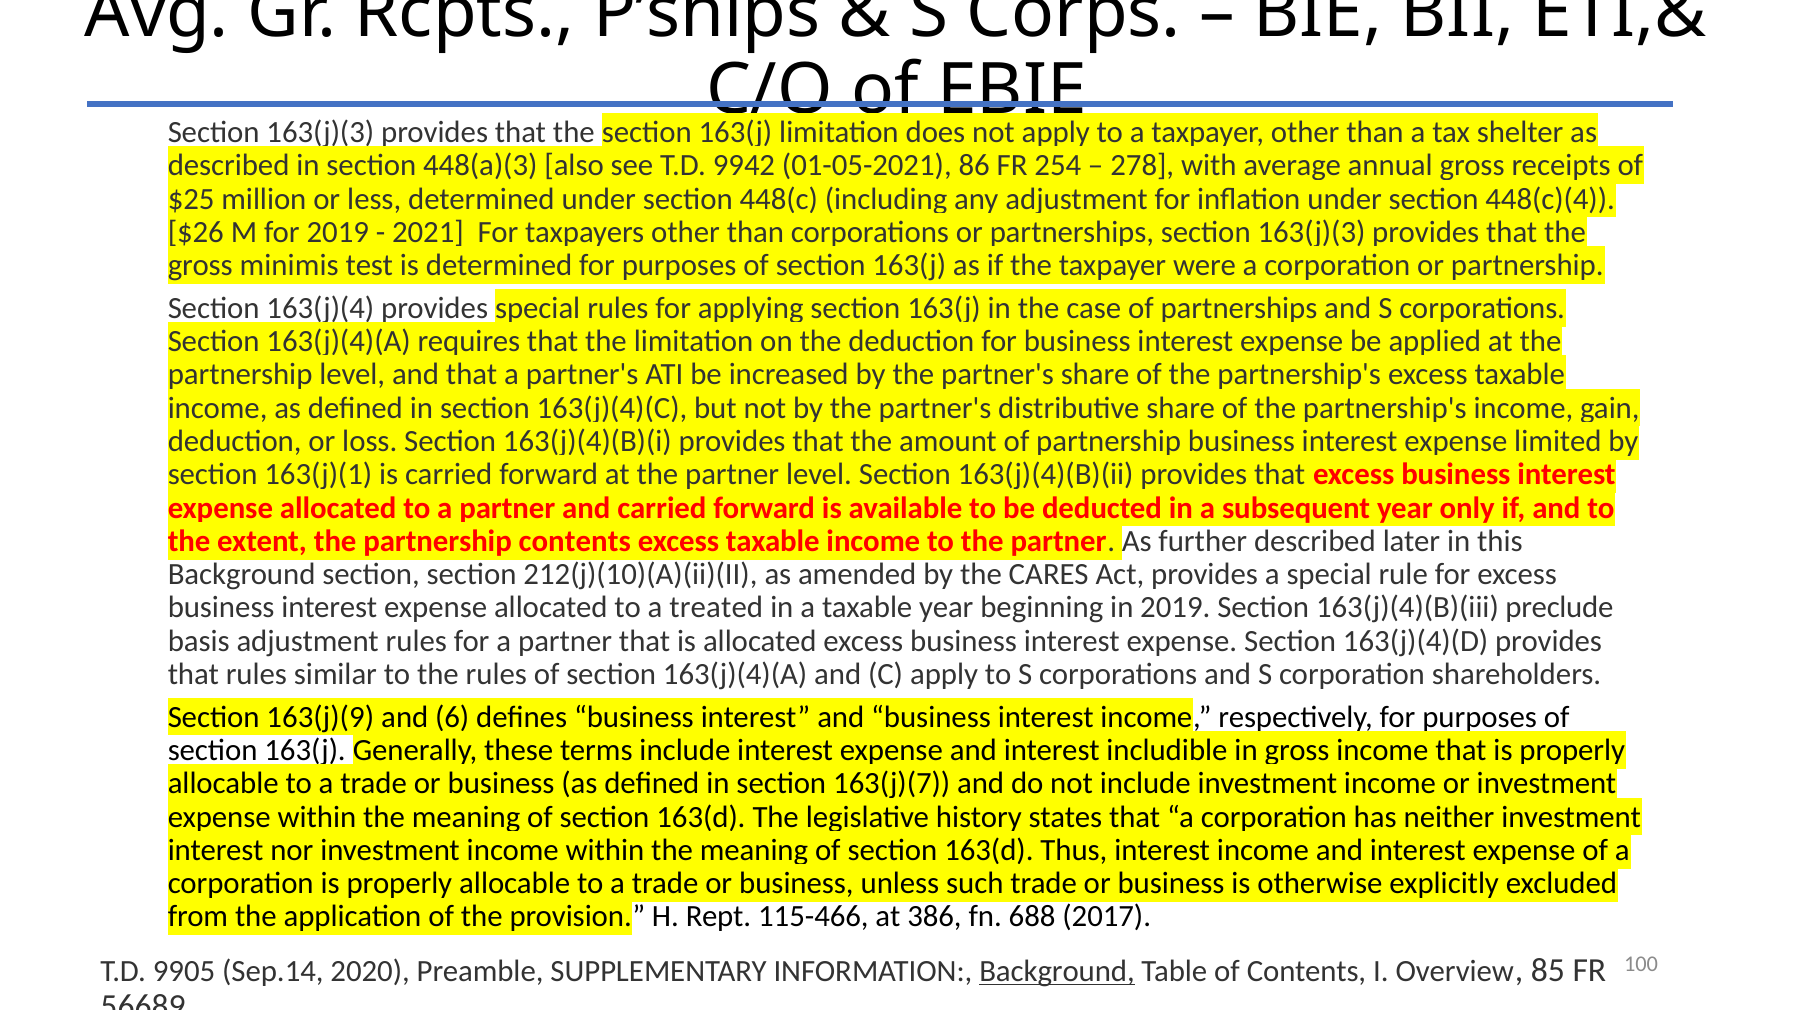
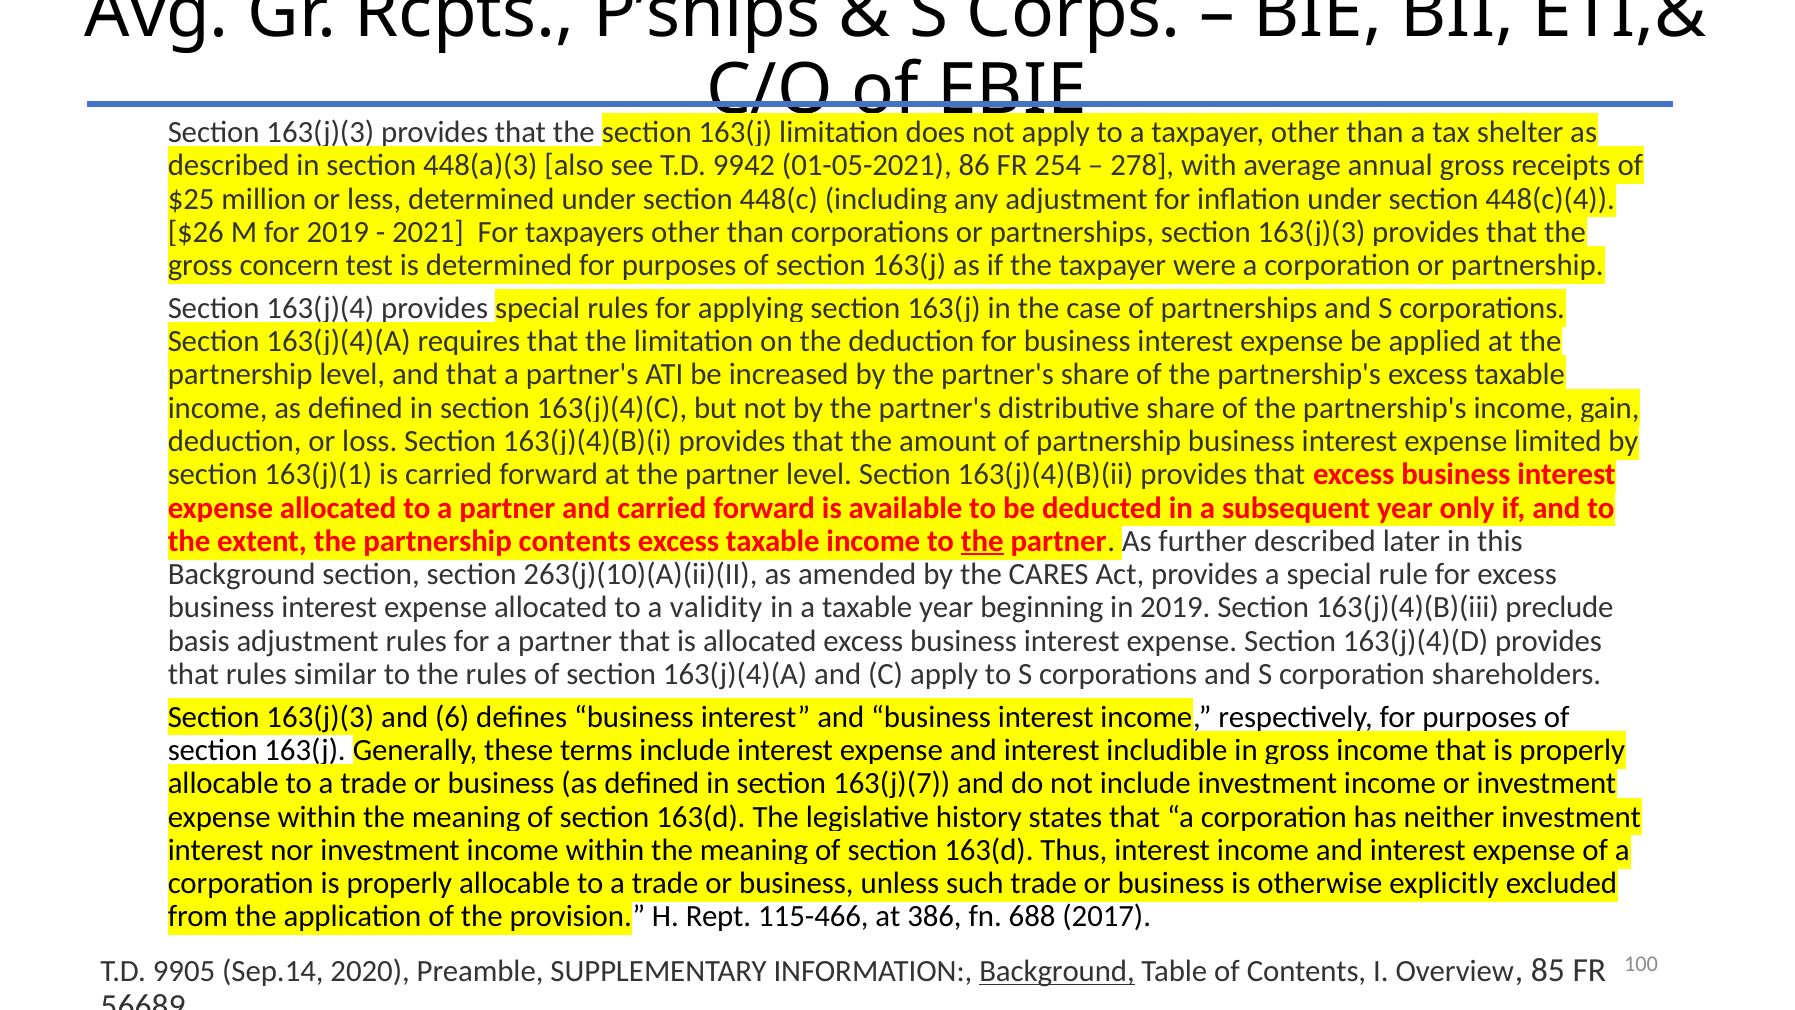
minimis: minimis -> concern
the at (982, 541) underline: none -> present
212(j)(10)(A)(ii)(II: 212(j)(10)(A)(ii)(II -> 263(j)(10)(A)(ii)(II
treated: treated -> validity
163(j)(9 at (320, 717): 163(j)(9 -> 163(j)(3
